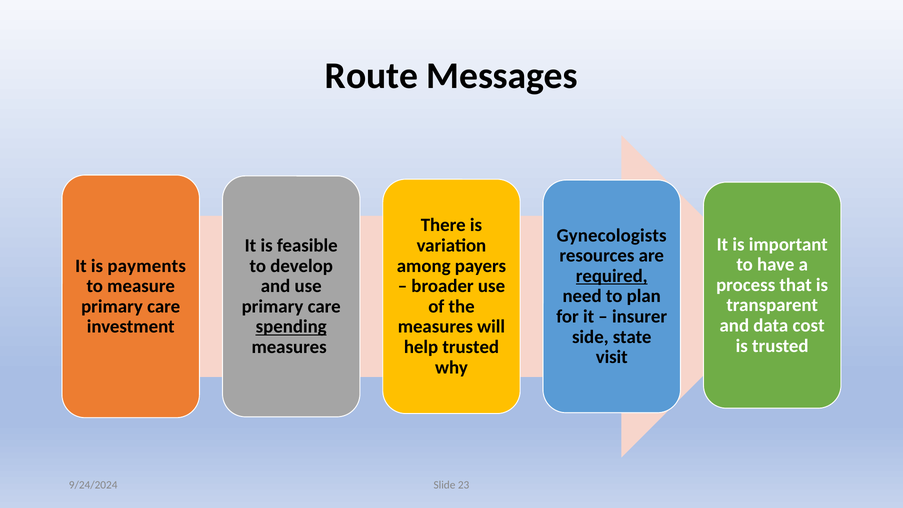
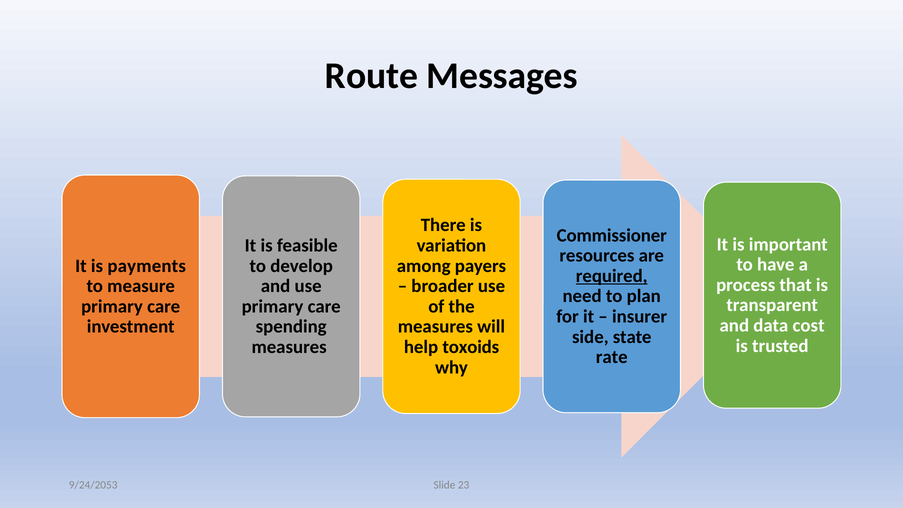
Gynecologists: Gynecologists -> Commissioner
spending underline: present -> none
help trusted: trusted -> toxoids
visit: visit -> rate
9/24/2024: 9/24/2024 -> 9/24/2053
